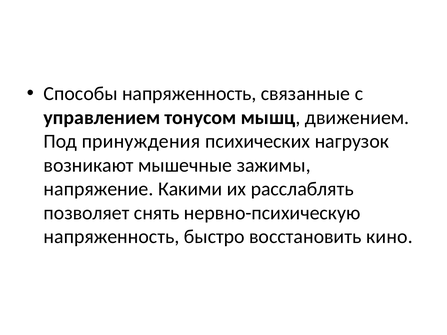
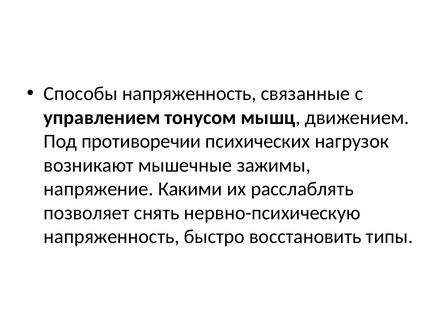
принуждения: принуждения -> противоречии
кино: кино -> типы
